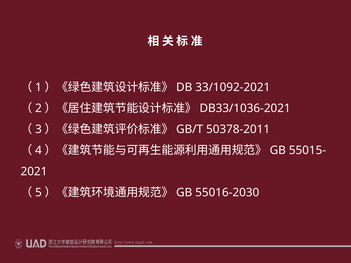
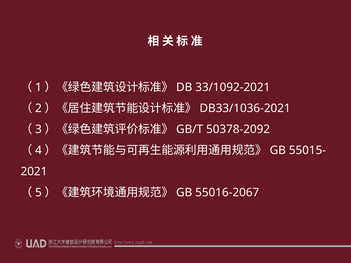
50378-2011: 50378-2011 -> 50378-2092
55016-2030: 55016-2030 -> 55016-2067
